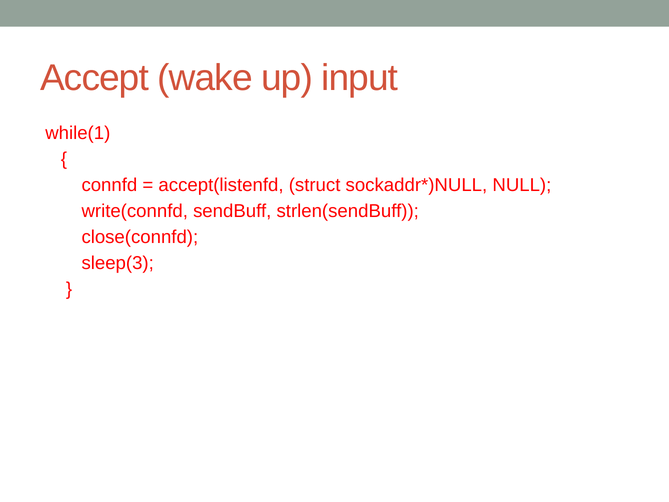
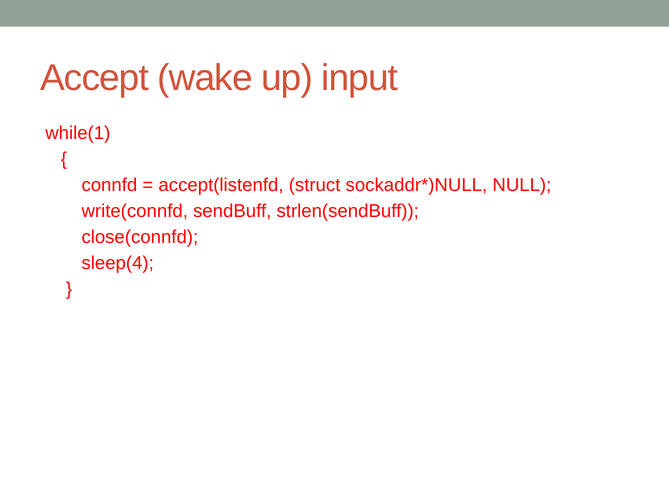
sleep(3: sleep(3 -> sleep(4
